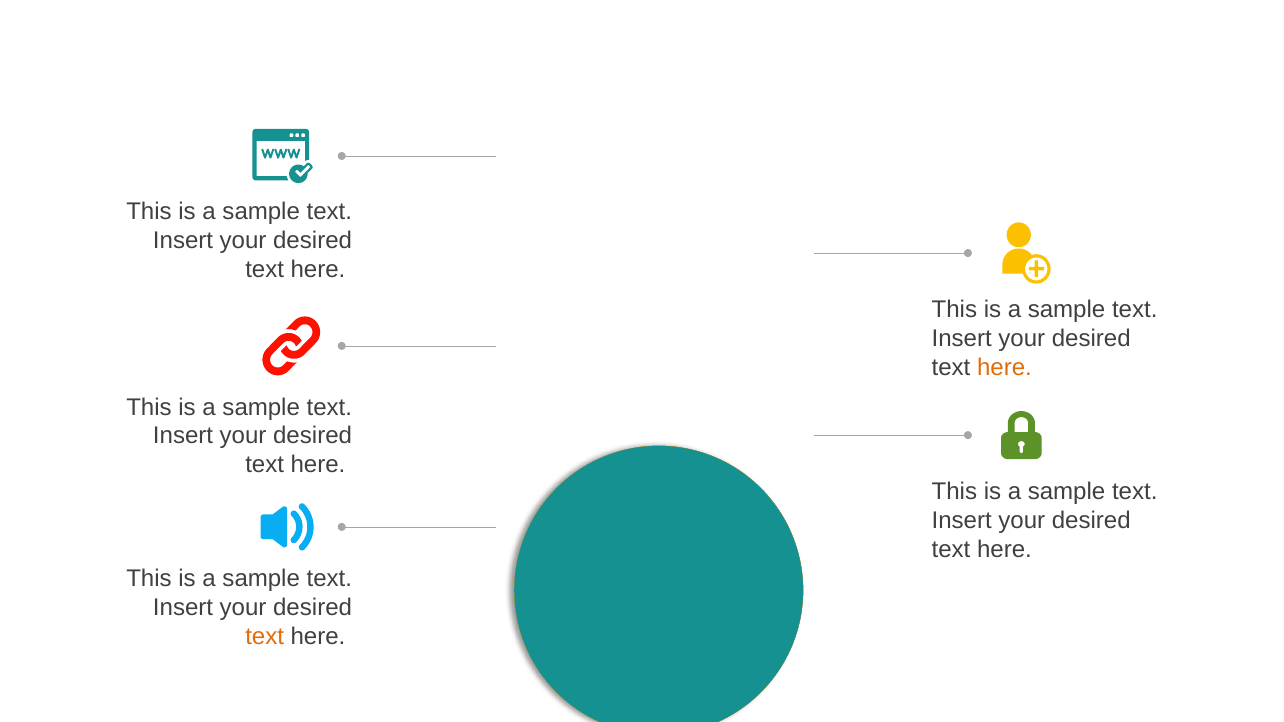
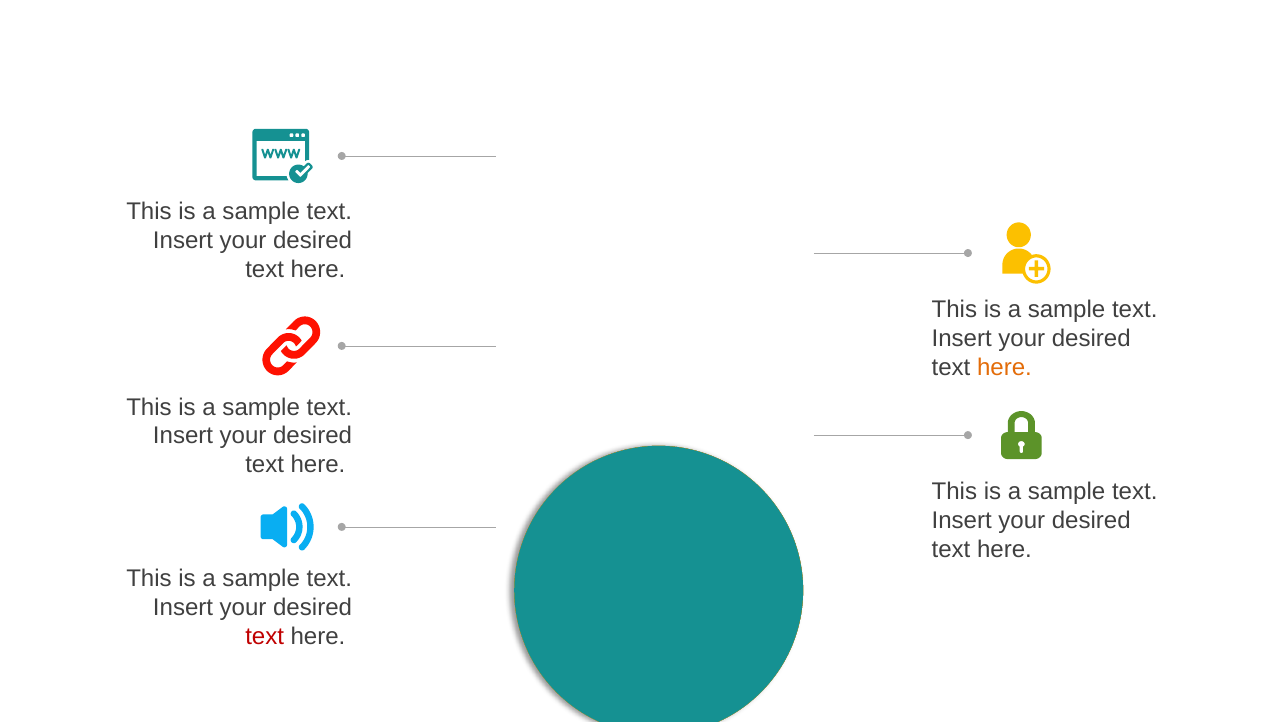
text at (265, 636) colour: orange -> red
